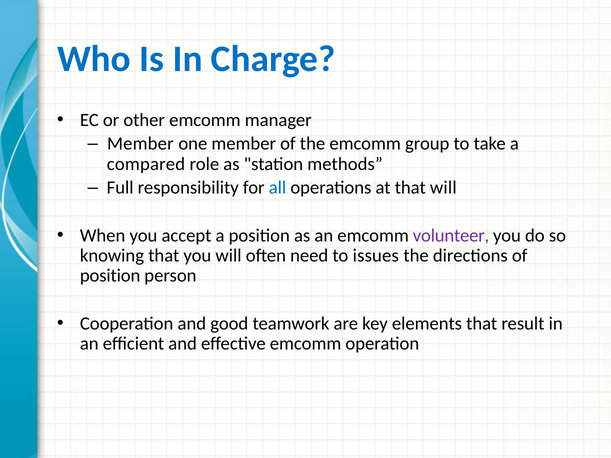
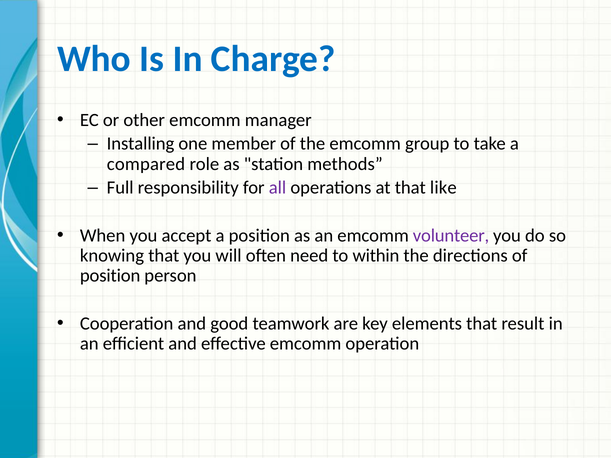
Member at (140, 144): Member -> Installing
all colour: blue -> purple
that will: will -> like
issues: issues -> within
